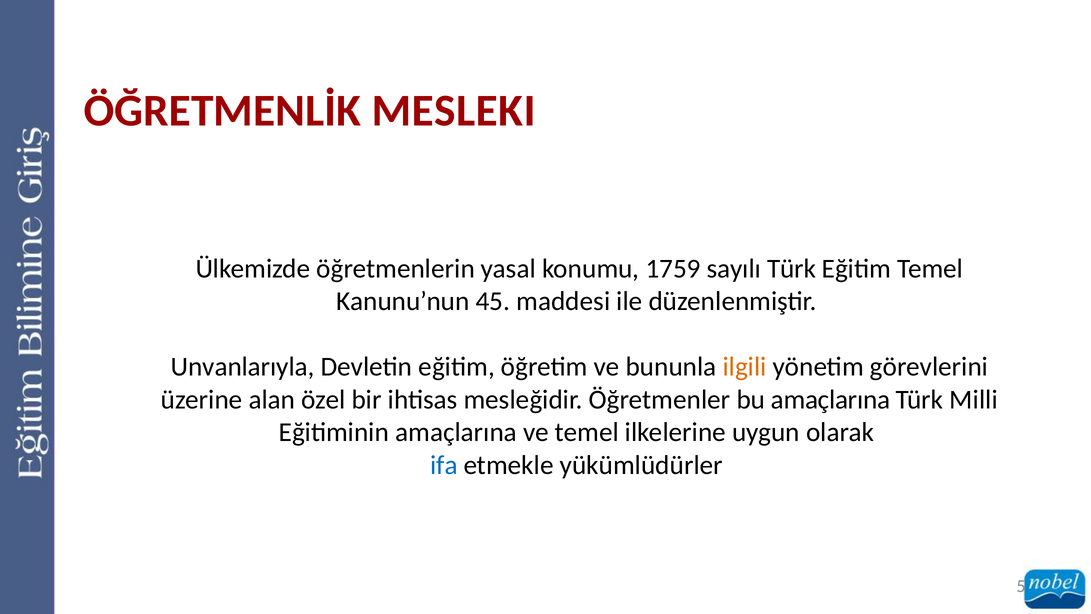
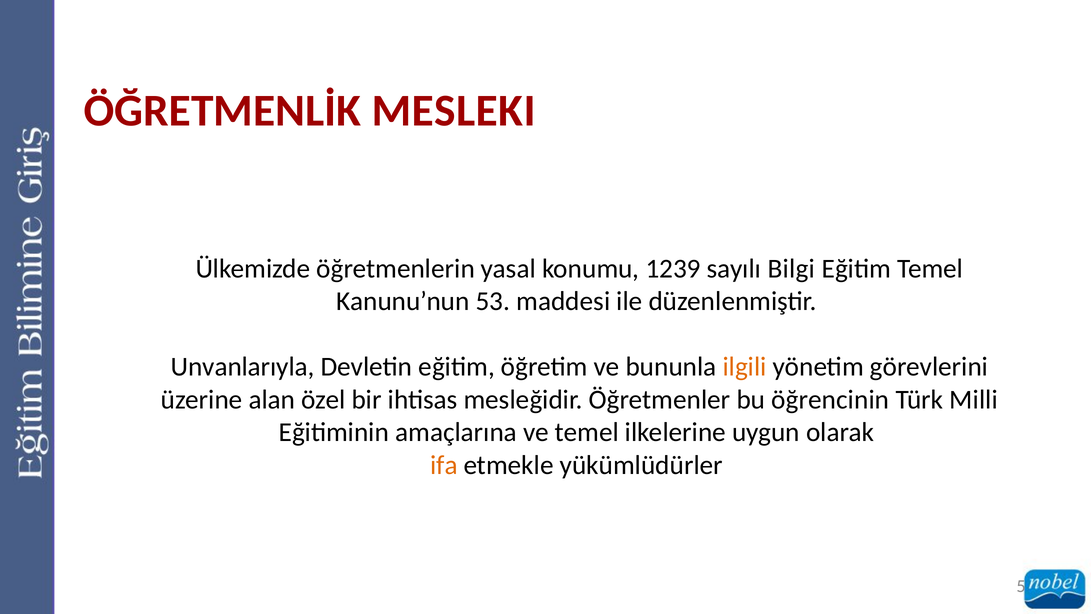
1759: 1759 -> 1239
sayılı Türk: Türk -> Bilgi
45: 45 -> 53
bu amaçlarına: amaçlarına -> öğrencinin
ifa colour: blue -> orange
